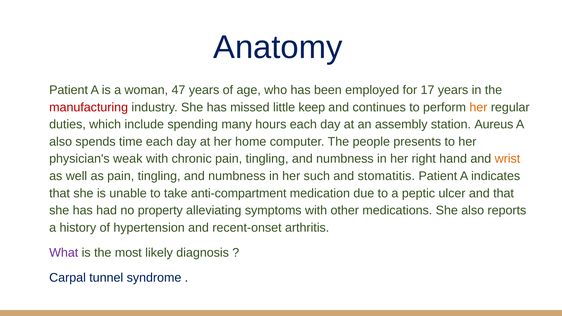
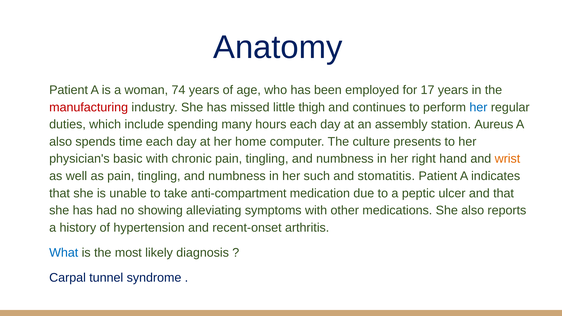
47: 47 -> 74
keep: keep -> thigh
her at (478, 107) colour: orange -> blue
people: people -> culture
weak: weak -> basic
property: property -> showing
What colour: purple -> blue
